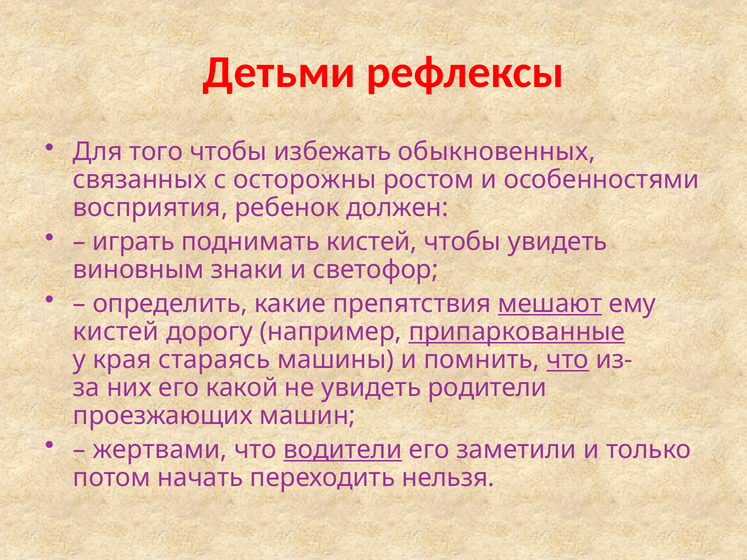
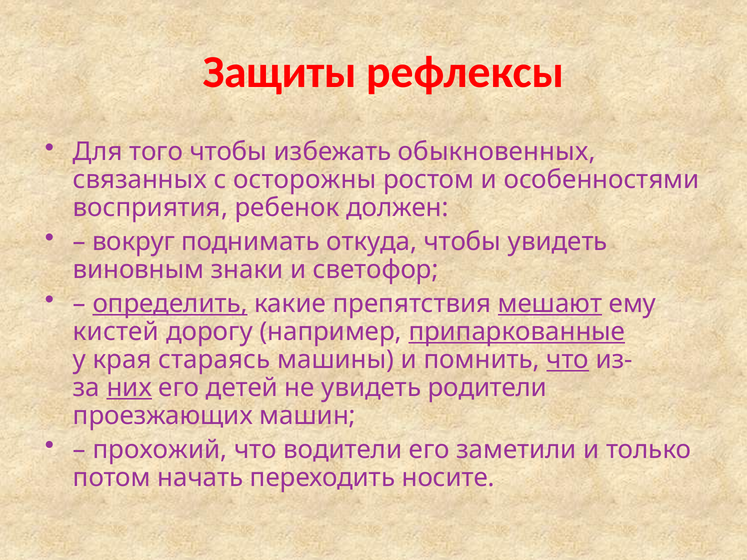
Детьми: Детьми -> Защиты
играть: играть -> вокруг
поднимать кистей: кистей -> откуда
определить underline: none -> present
них underline: none -> present
какой: какой -> детей
жертвами: жертвами -> прохожий
водители underline: present -> none
нельзя: нельзя -> носите
